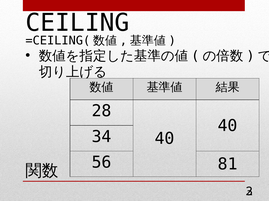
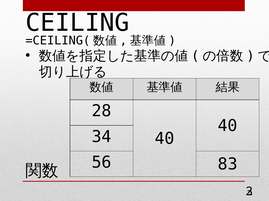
81: 81 -> 83
